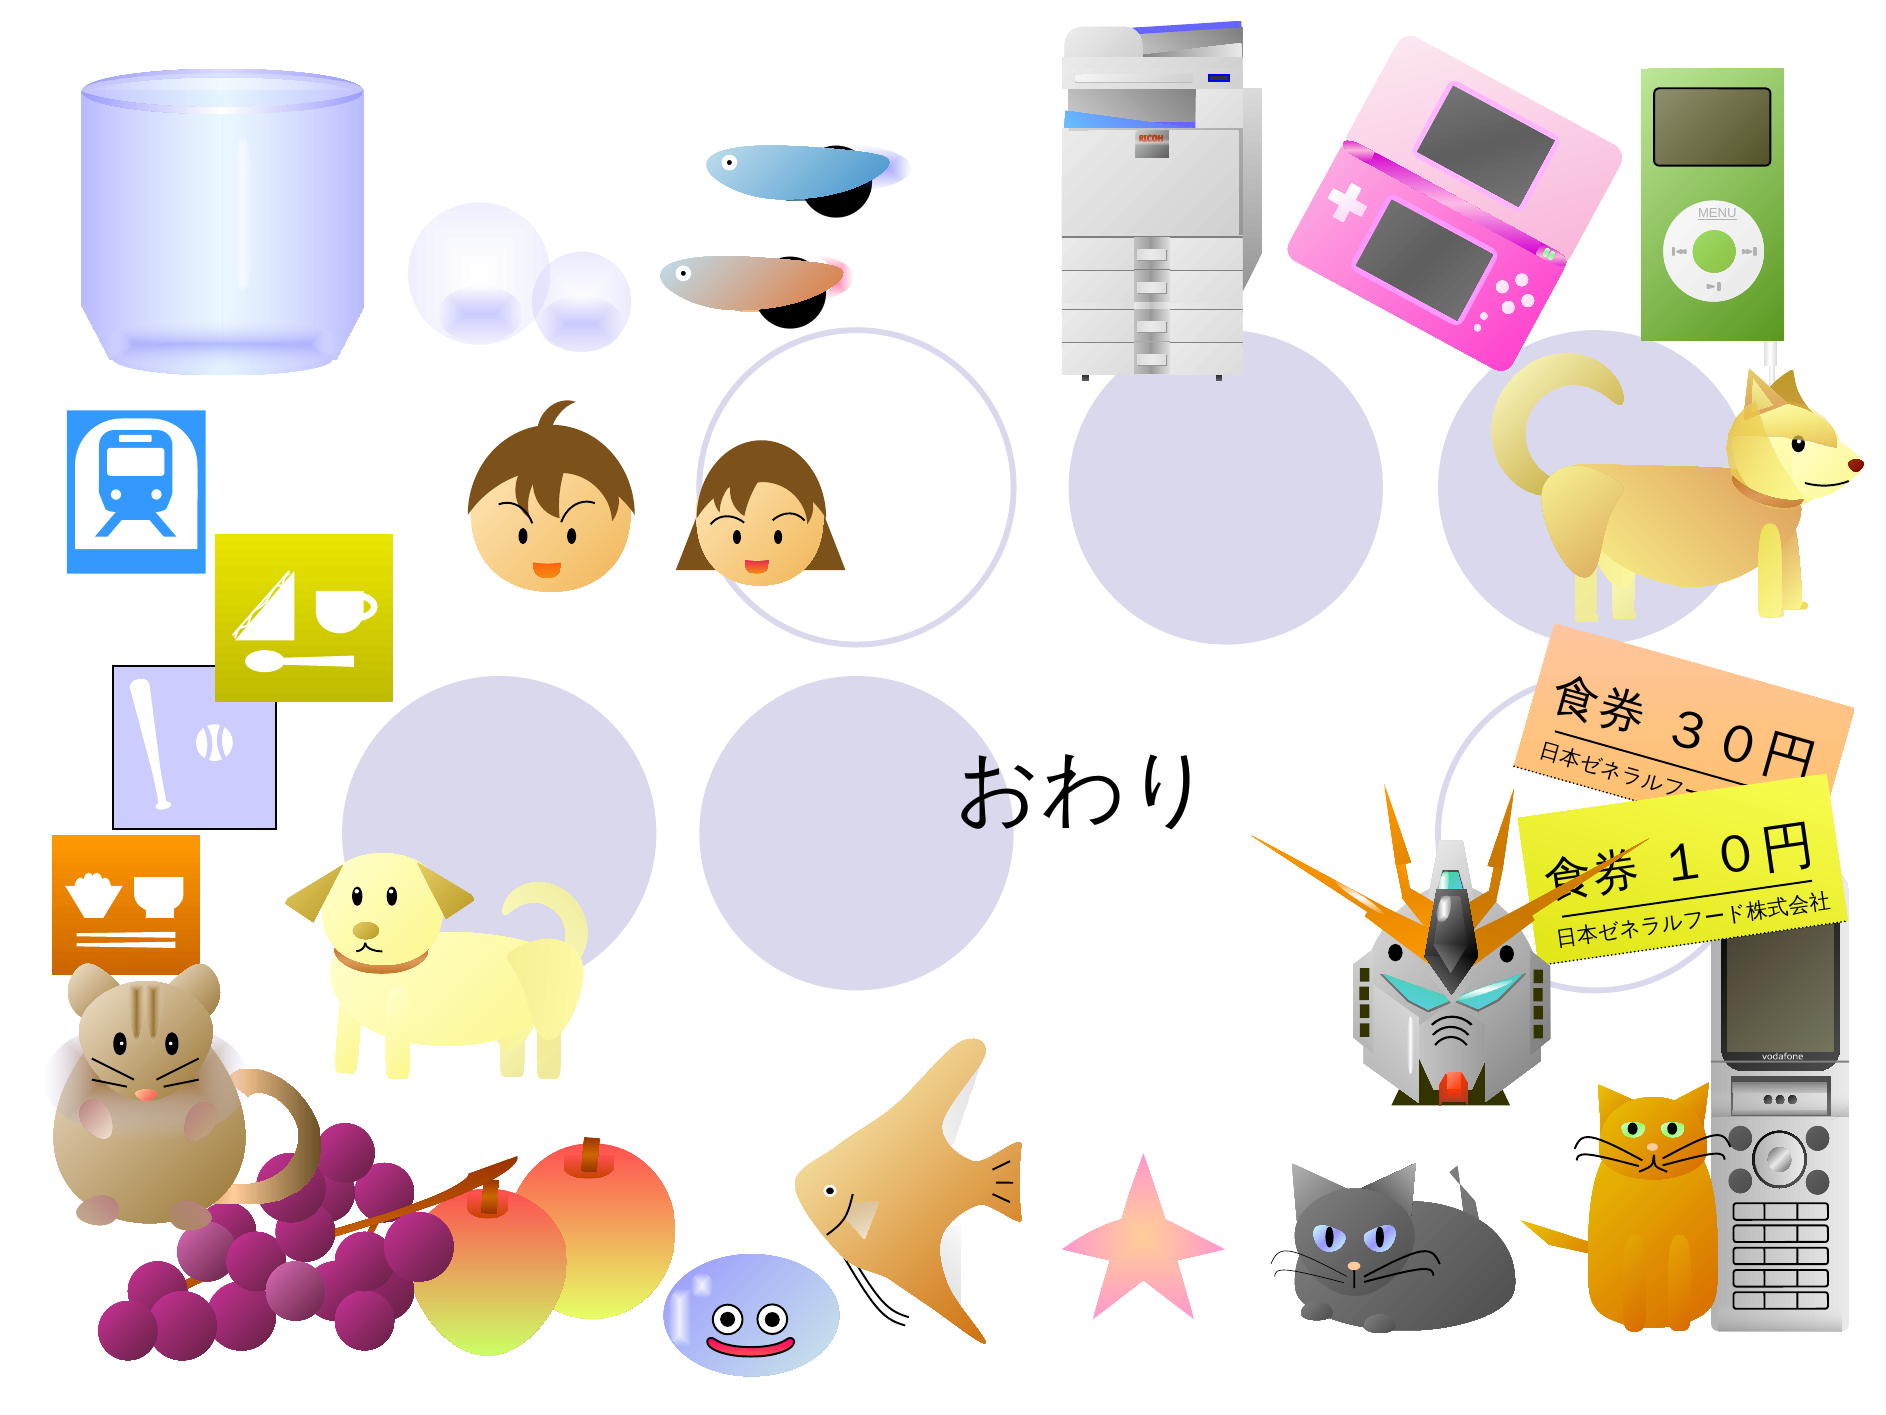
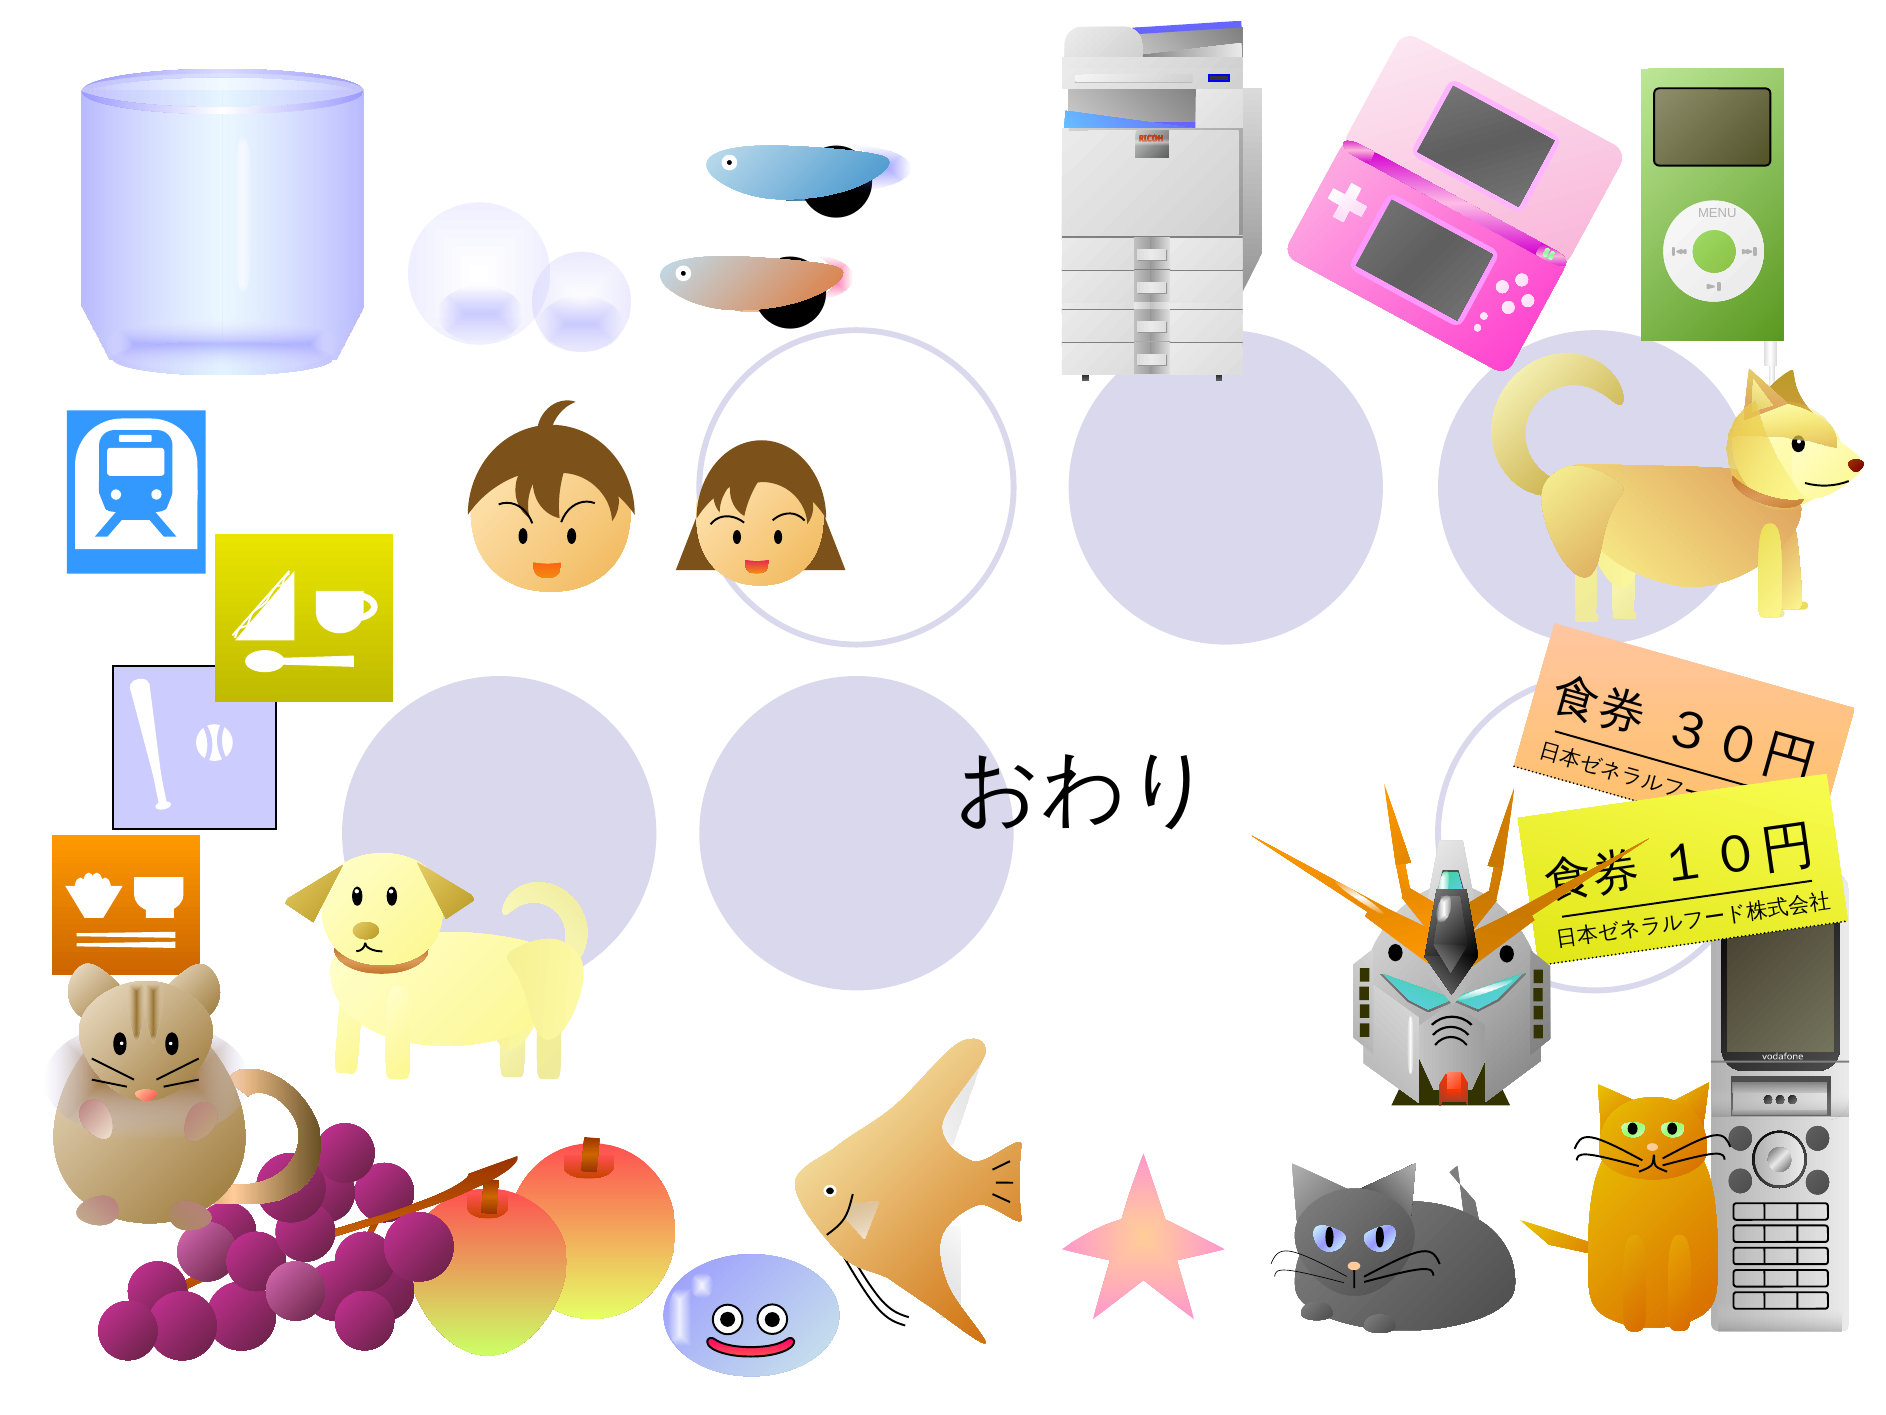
MENU underline: present -> none
